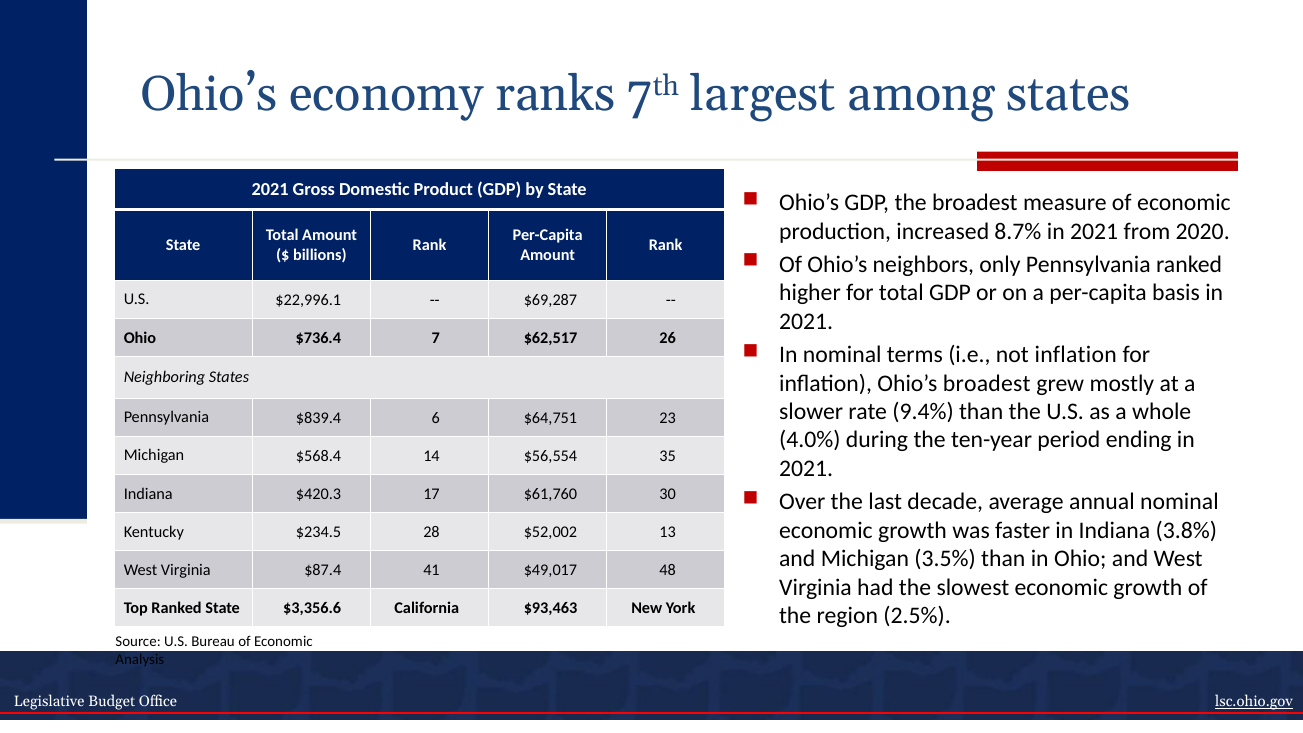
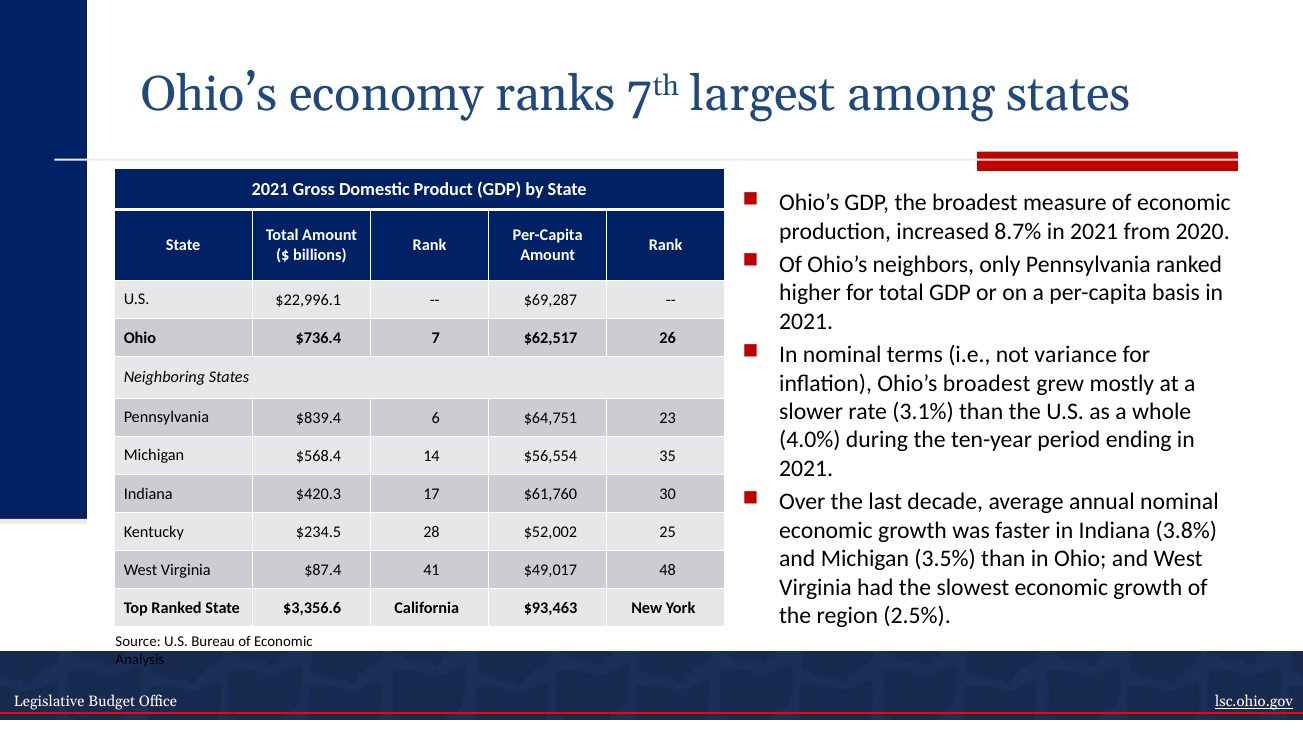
not inflation: inflation -> variance
9.4%: 9.4% -> 3.1%
13: 13 -> 25
